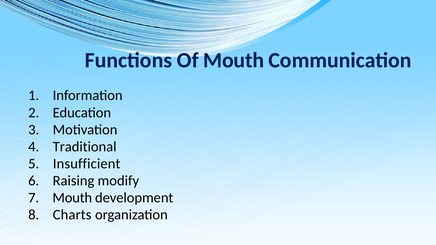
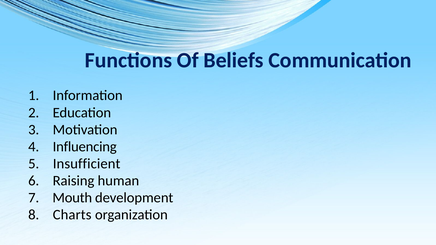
Of Mouth: Mouth -> Beliefs
Traditional: Traditional -> Influencing
modify: modify -> human
